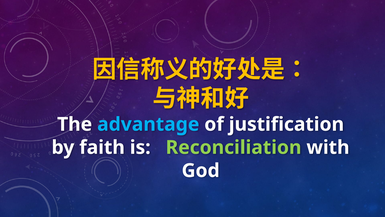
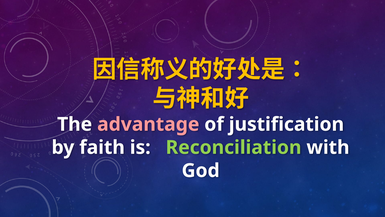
advantage colour: light blue -> pink
